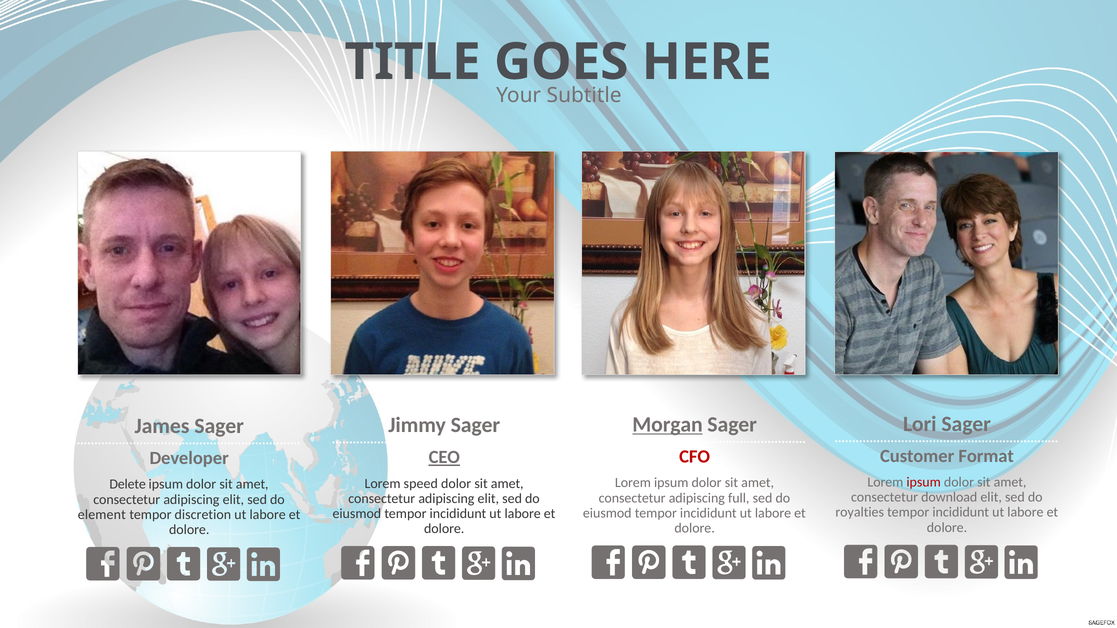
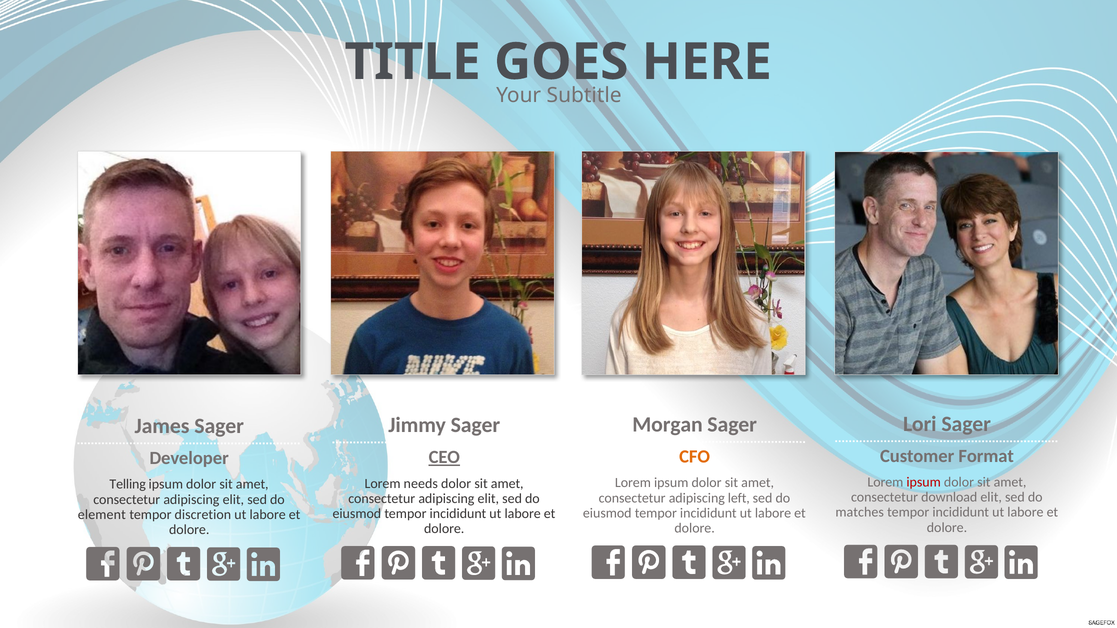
Morgan underline: present -> none
CFO colour: red -> orange
speed: speed -> needs
Delete: Delete -> Telling
full: full -> left
royalties: royalties -> matches
